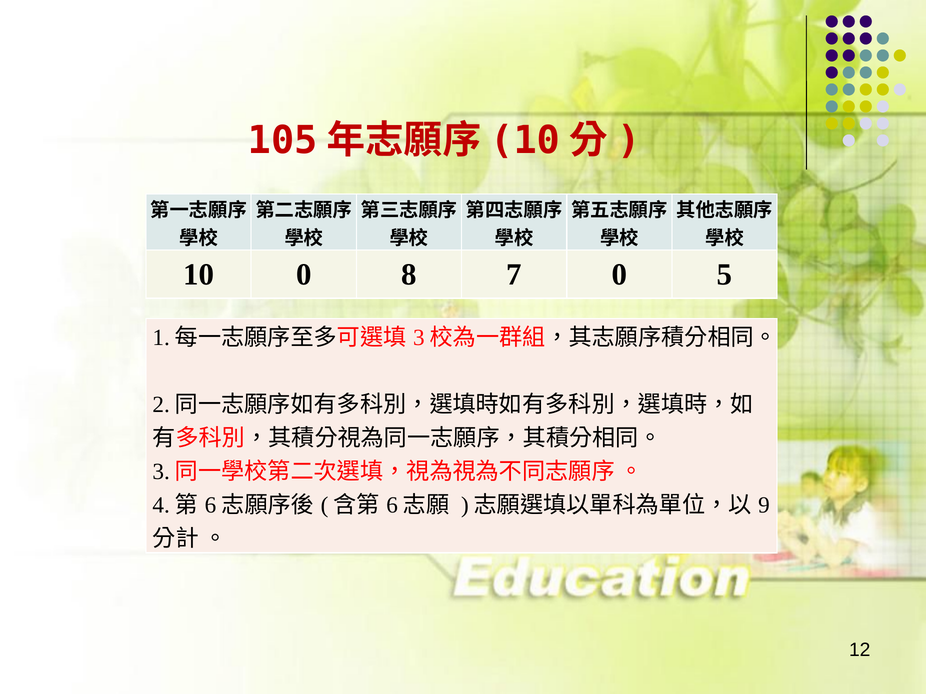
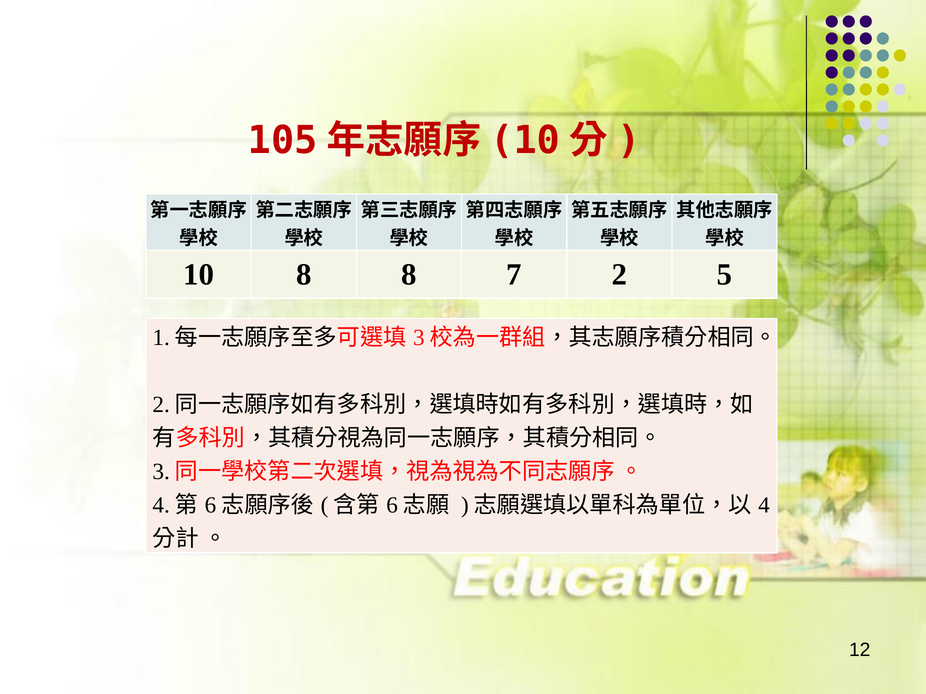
10 0: 0 -> 8
7 0: 0 -> 2
9: 9 -> 4
